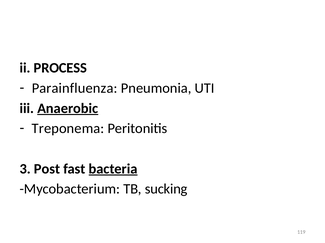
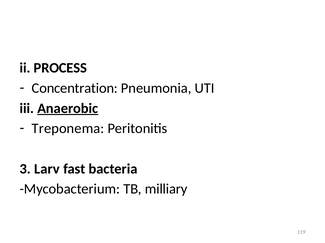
Parainfluenza: Parainfluenza -> Concentration
Post: Post -> Larv
bacteria underline: present -> none
sucking: sucking -> milliary
